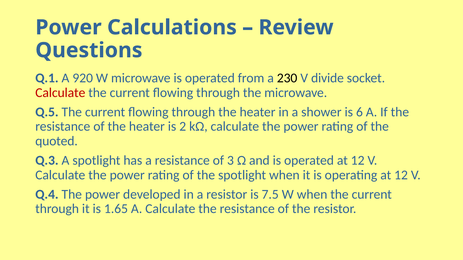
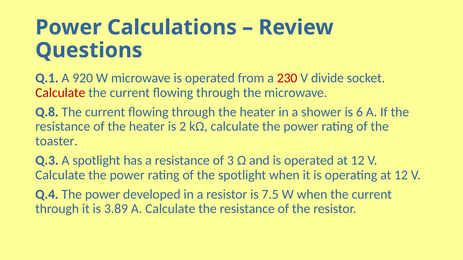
230 colour: black -> red
Q.5: Q.5 -> Q.8
quoted: quoted -> toaster
1.65: 1.65 -> 3.89
